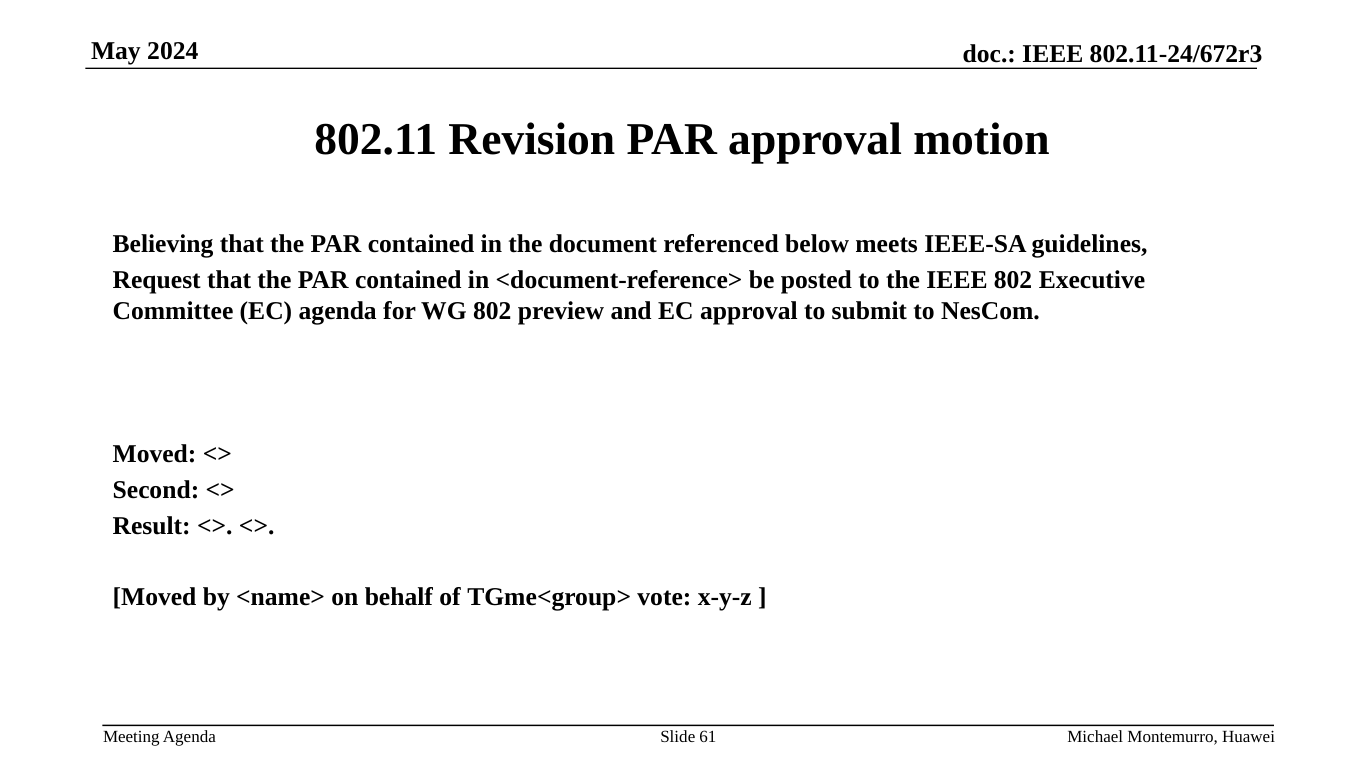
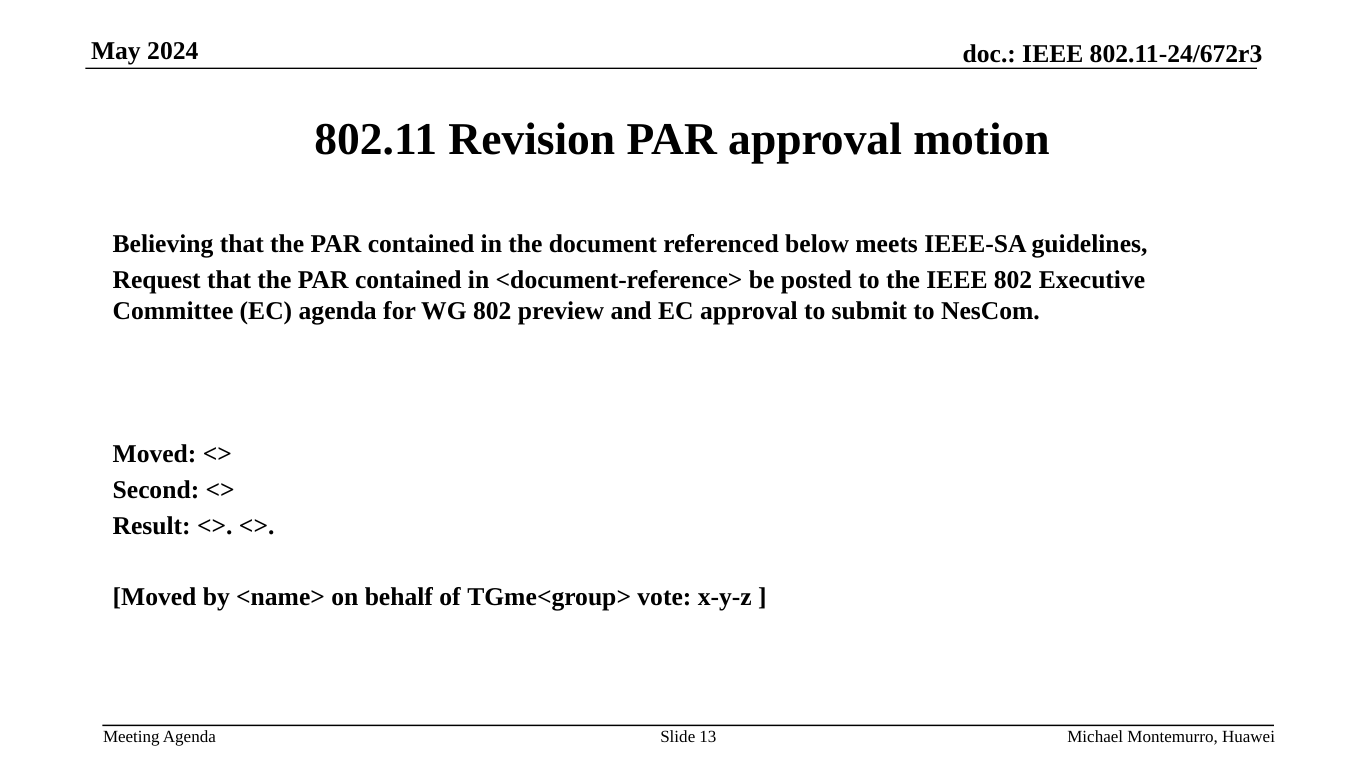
61: 61 -> 13
